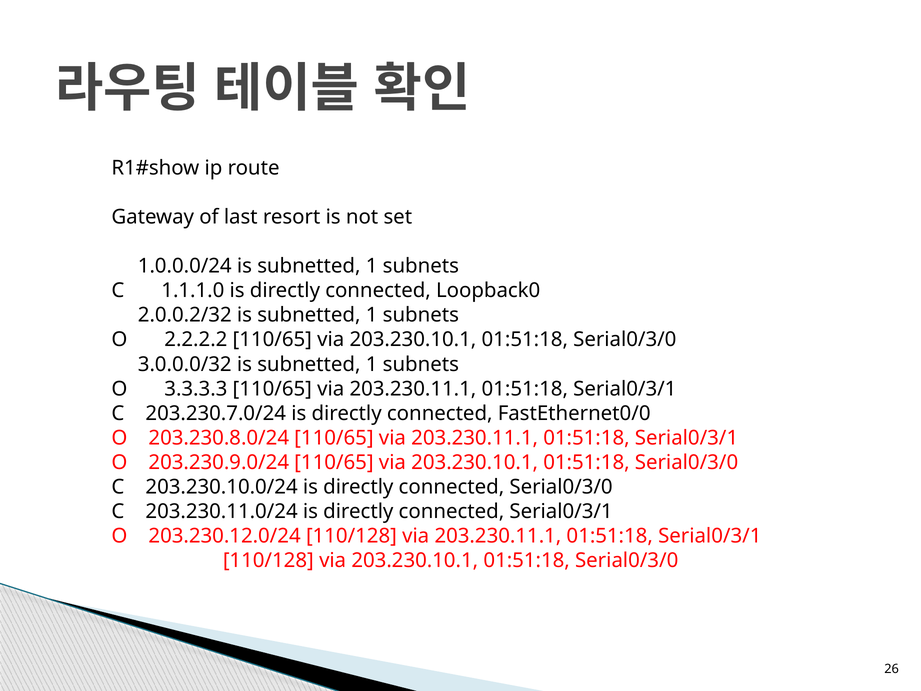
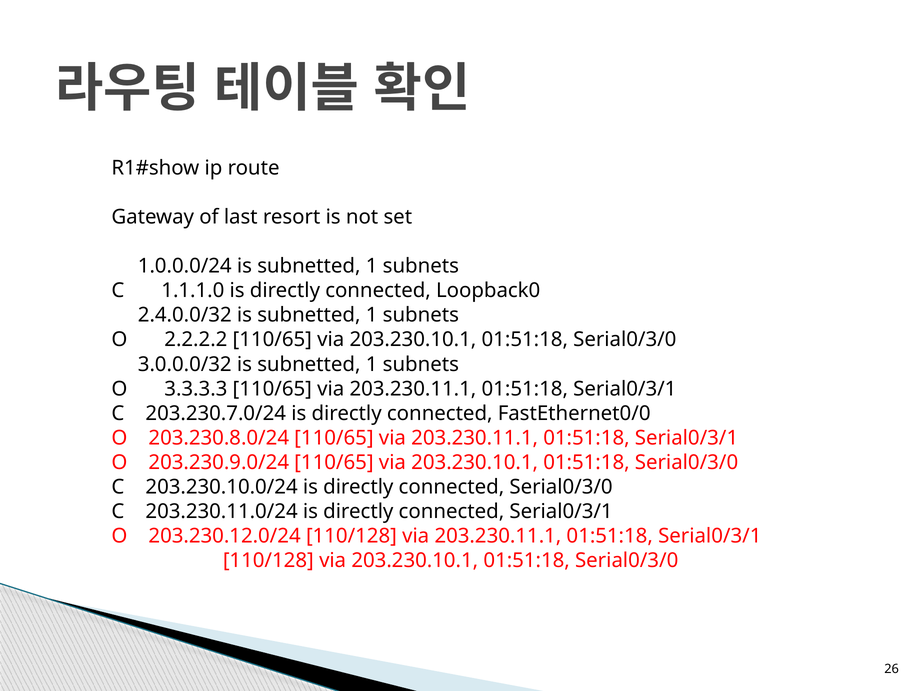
2.0.0.2/32: 2.0.0.2/32 -> 2.4.0.0/32
